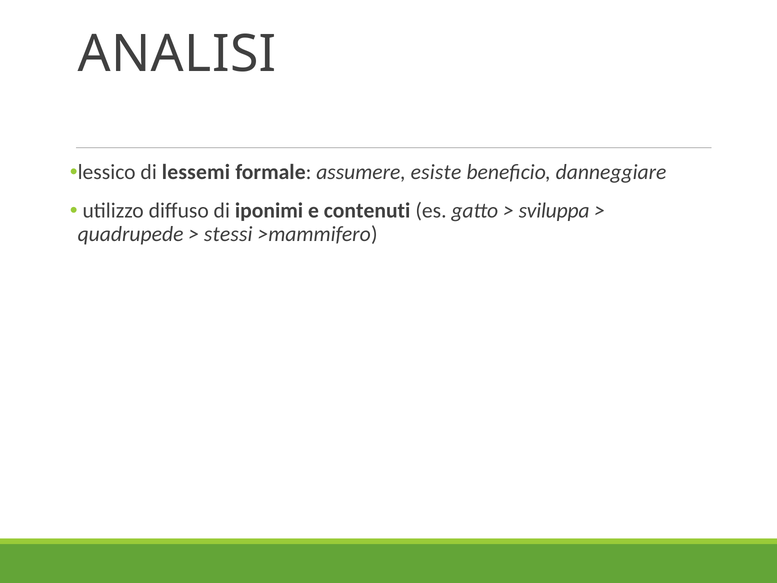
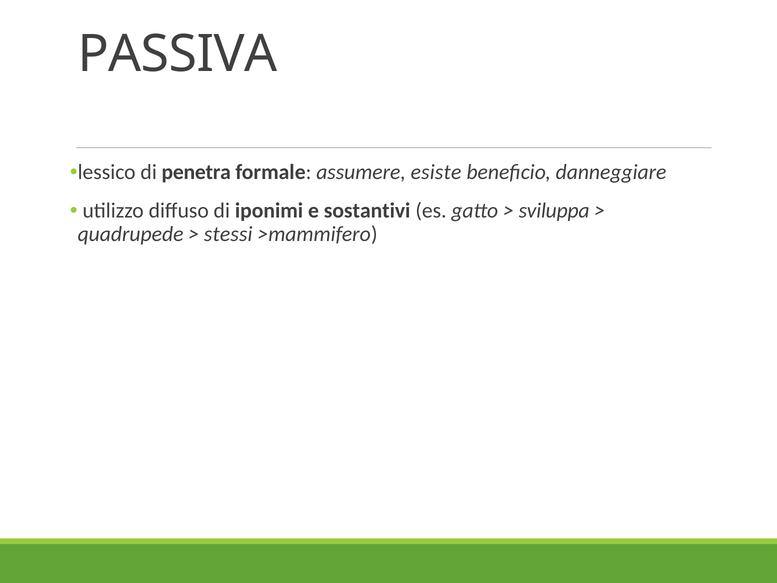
ANALISI: ANALISI -> PASSIVA
lessemi: lessemi -> penetra
contenuti: contenuti -> sostantivi
